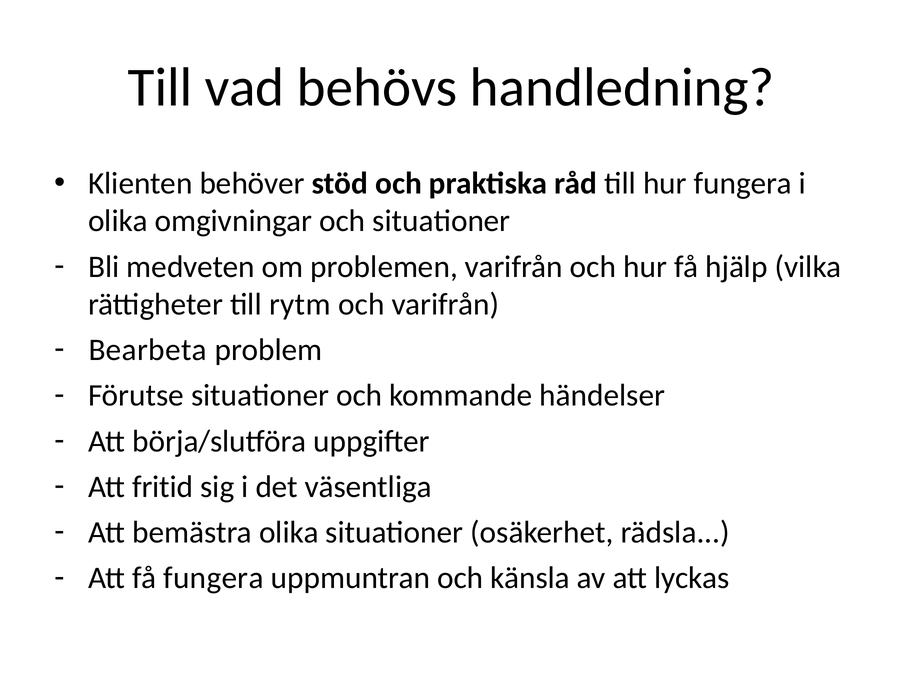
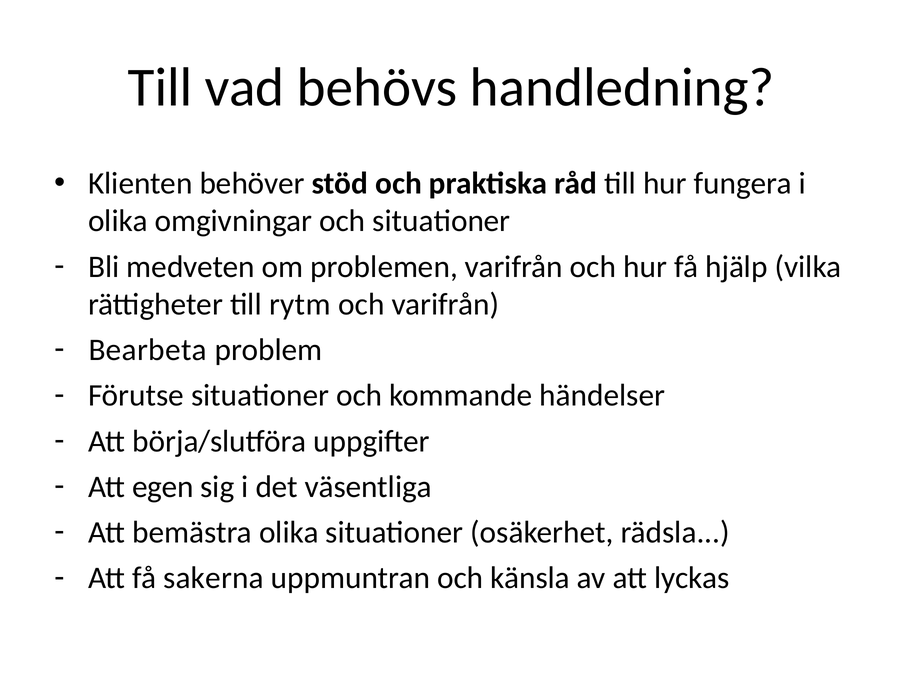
fritid: fritid -> egen
få fungera: fungera -> sakerna
